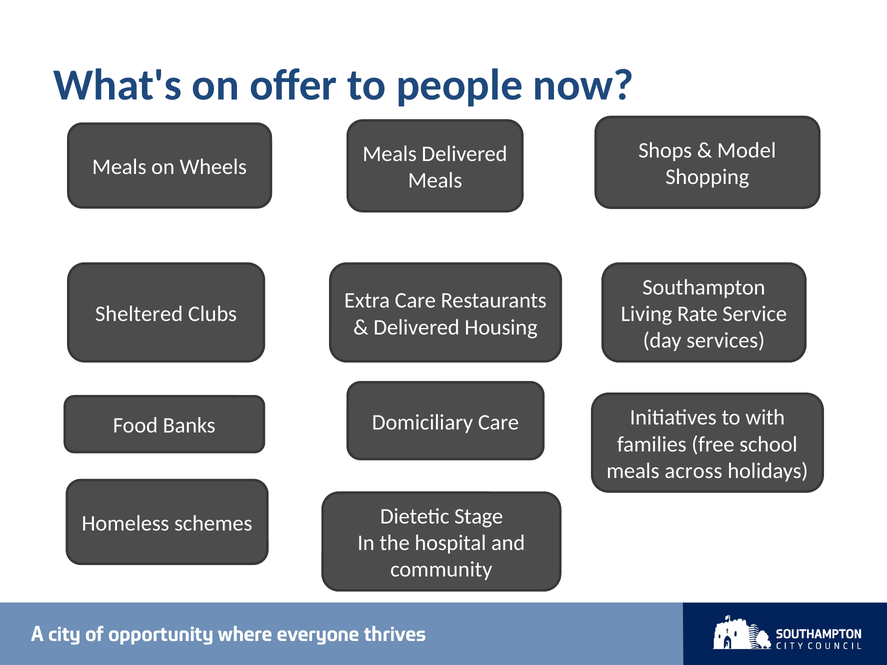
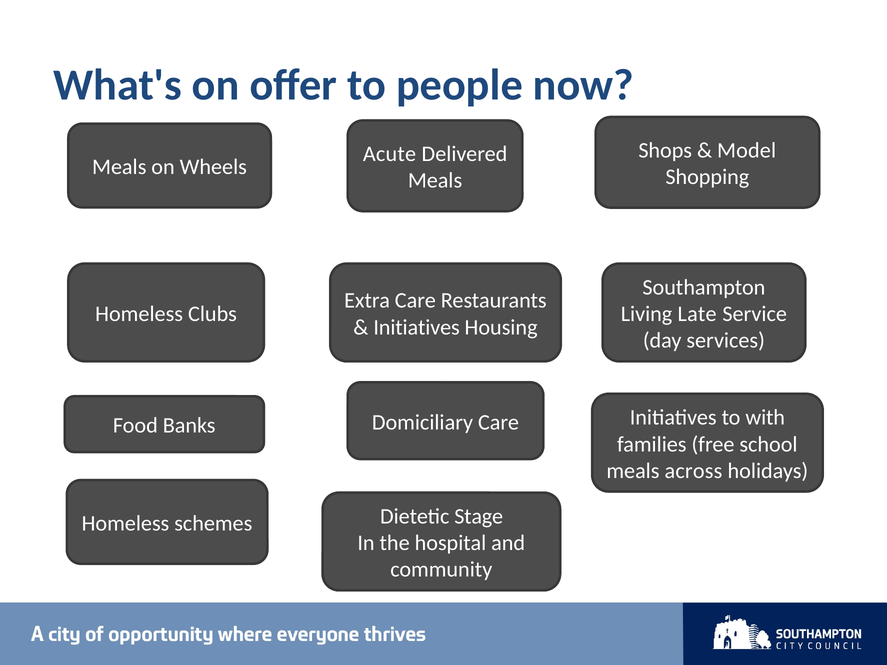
Meals at (390, 154): Meals -> Acute
Sheltered at (139, 314): Sheltered -> Homeless
Rate: Rate -> Late
Delivered at (417, 327): Delivered -> Initiatives
